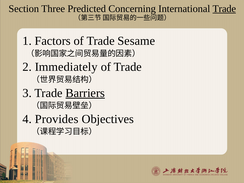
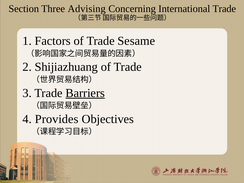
Predicted: Predicted -> Advising
Trade at (224, 9) underline: present -> none
Immediately: Immediately -> Shijiazhuang
